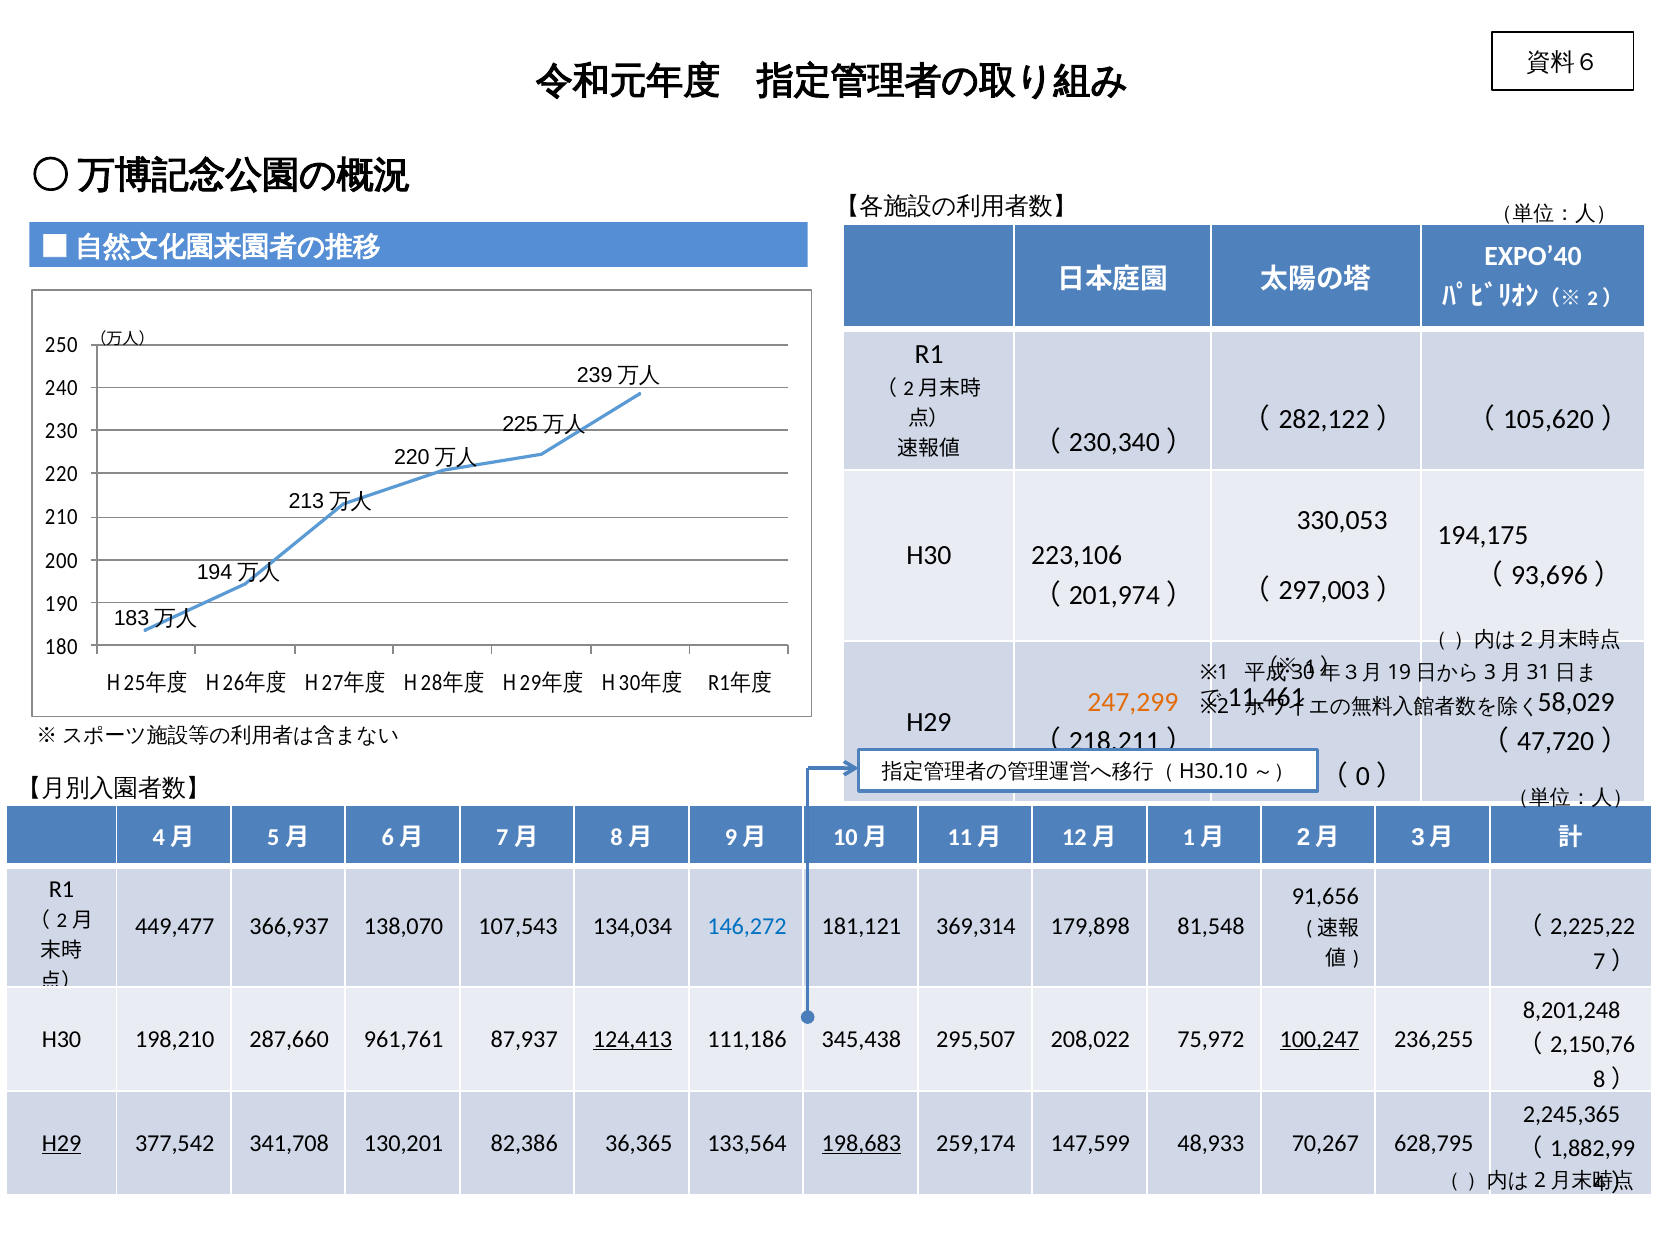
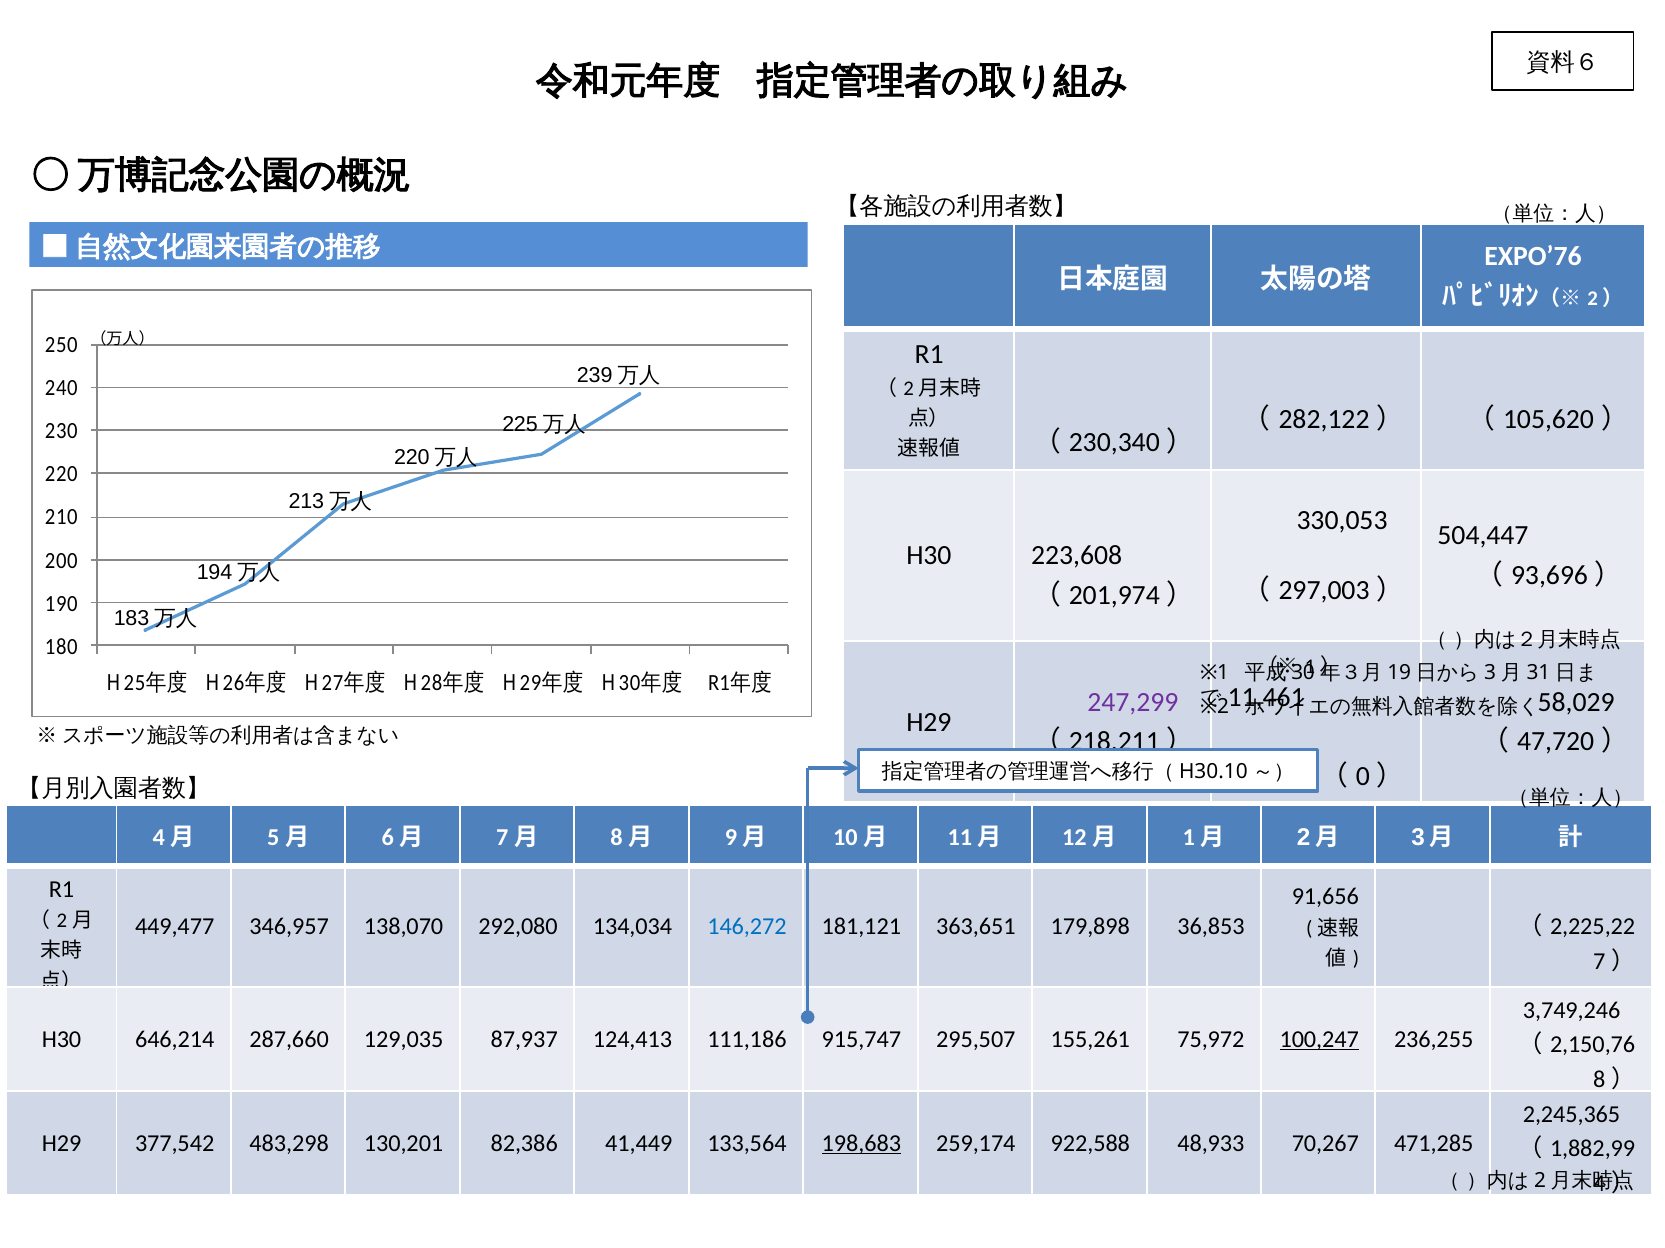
EXPO’40: EXPO’40 -> EXPO’76
194,175: 194,175 -> 504,447
223,106: 223,106 -> 223,608
247,299 colour: orange -> purple
366,937: 366,937 -> 346,957
107,543: 107,543 -> 292,080
369,314: 369,314 -> 363,651
81,548: 81,548 -> 36,853
8,201,248: 8,201,248 -> 3,749,246
198,210: 198,210 -> 646,214
961,761: 961,761 -> 129,035
124,413 underline: present -> none
345,438: 345,438 -> 915,747
208,022: 208,022 -> 155,261
H29 at (62, 1144) underline: present -> none
341,708: 341,708 -> 483,298
36,365: 36,365 -> 41,449
147,599: 147,599 -> 922,588
628,795: 628,795 -> 471,285
